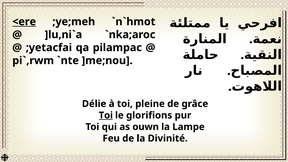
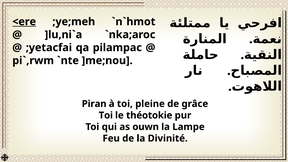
Délie: Délie -> Piran
Toi at (106, 115) underline: present -> none
glorifions: glorifions -> théotokie
